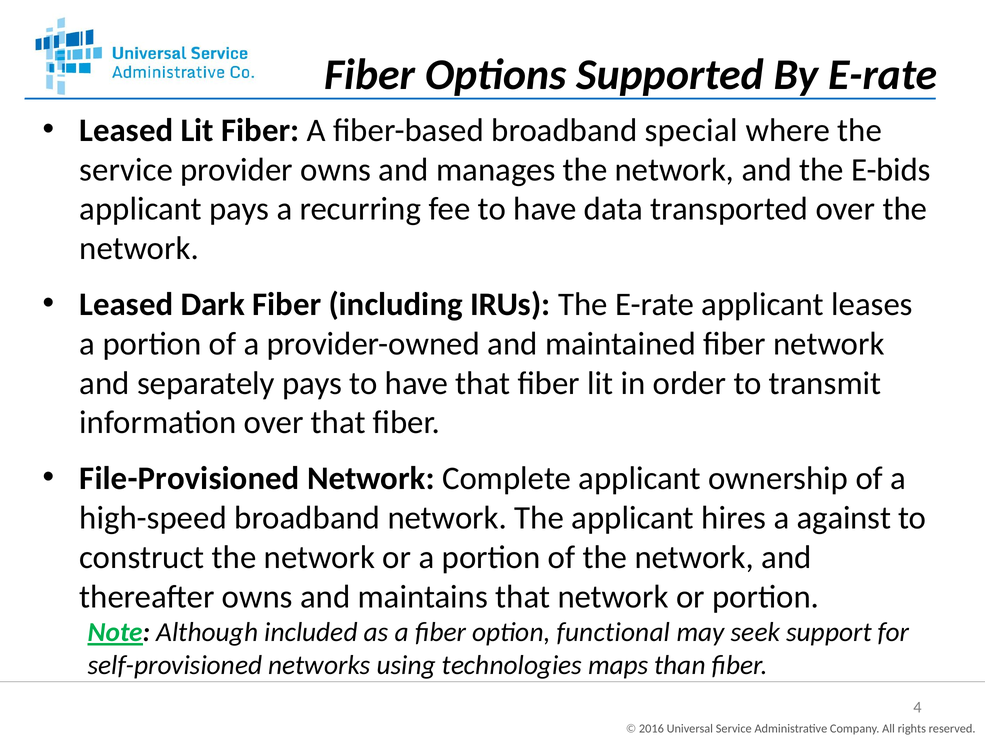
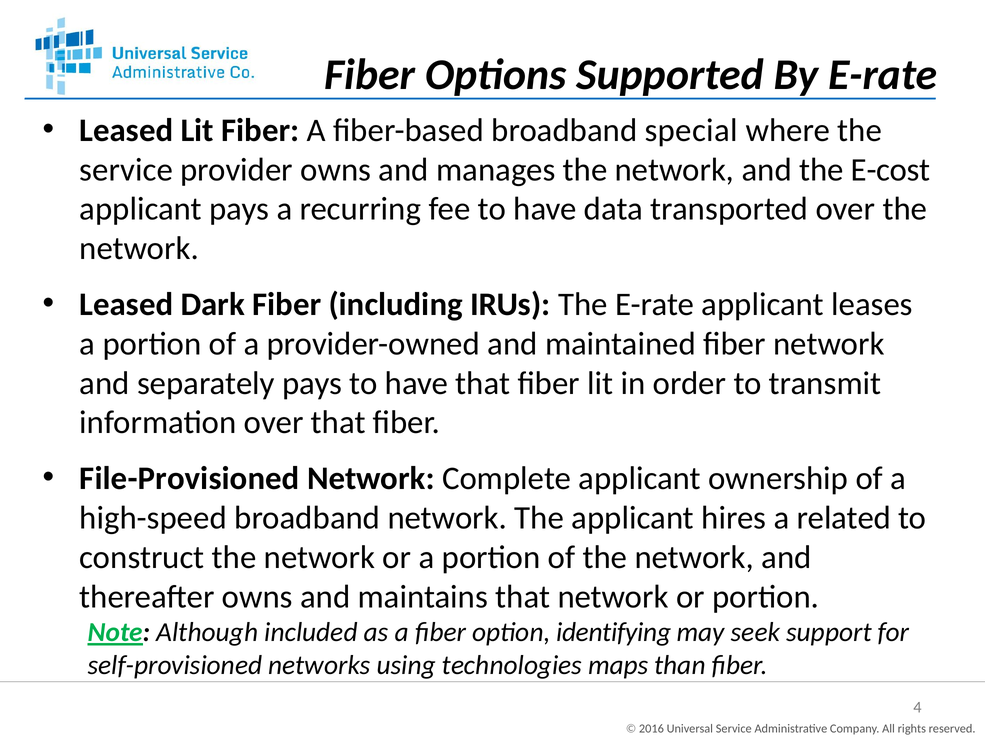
E-bids: E-bids -> E-cost
against: against -> related
functional: functional -> identifying
